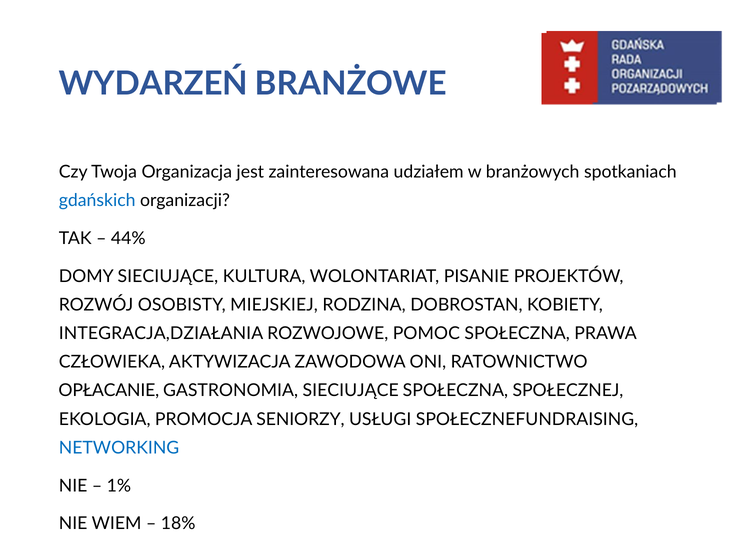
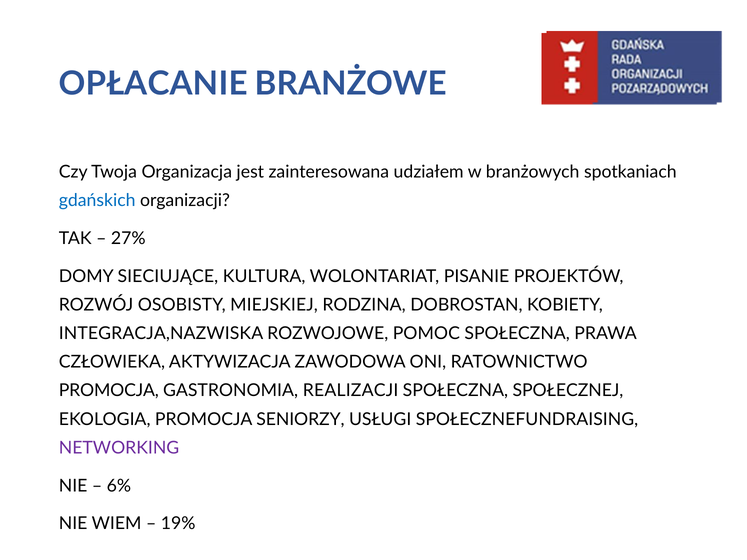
WYDARZEŃ: WYDARZEŃ -> OPŁACANIE
44%: 44% -> 27%
INTEGRACJA,DZIAŁANIA: INTEGRACJA,DZIAŁANIA -> INTEGRACJA,NAZWISKA
OPŁACANIE at (109, 391): OPŁACANIE -> PROMOCJA
GASTRONOMIA SIECIUJĄCE: SIECIUJĄCE -> REALIZACJI
NETWORKING colour: blue -> purple
1%: 1% -> 6%
18%: 18% -> 19%
